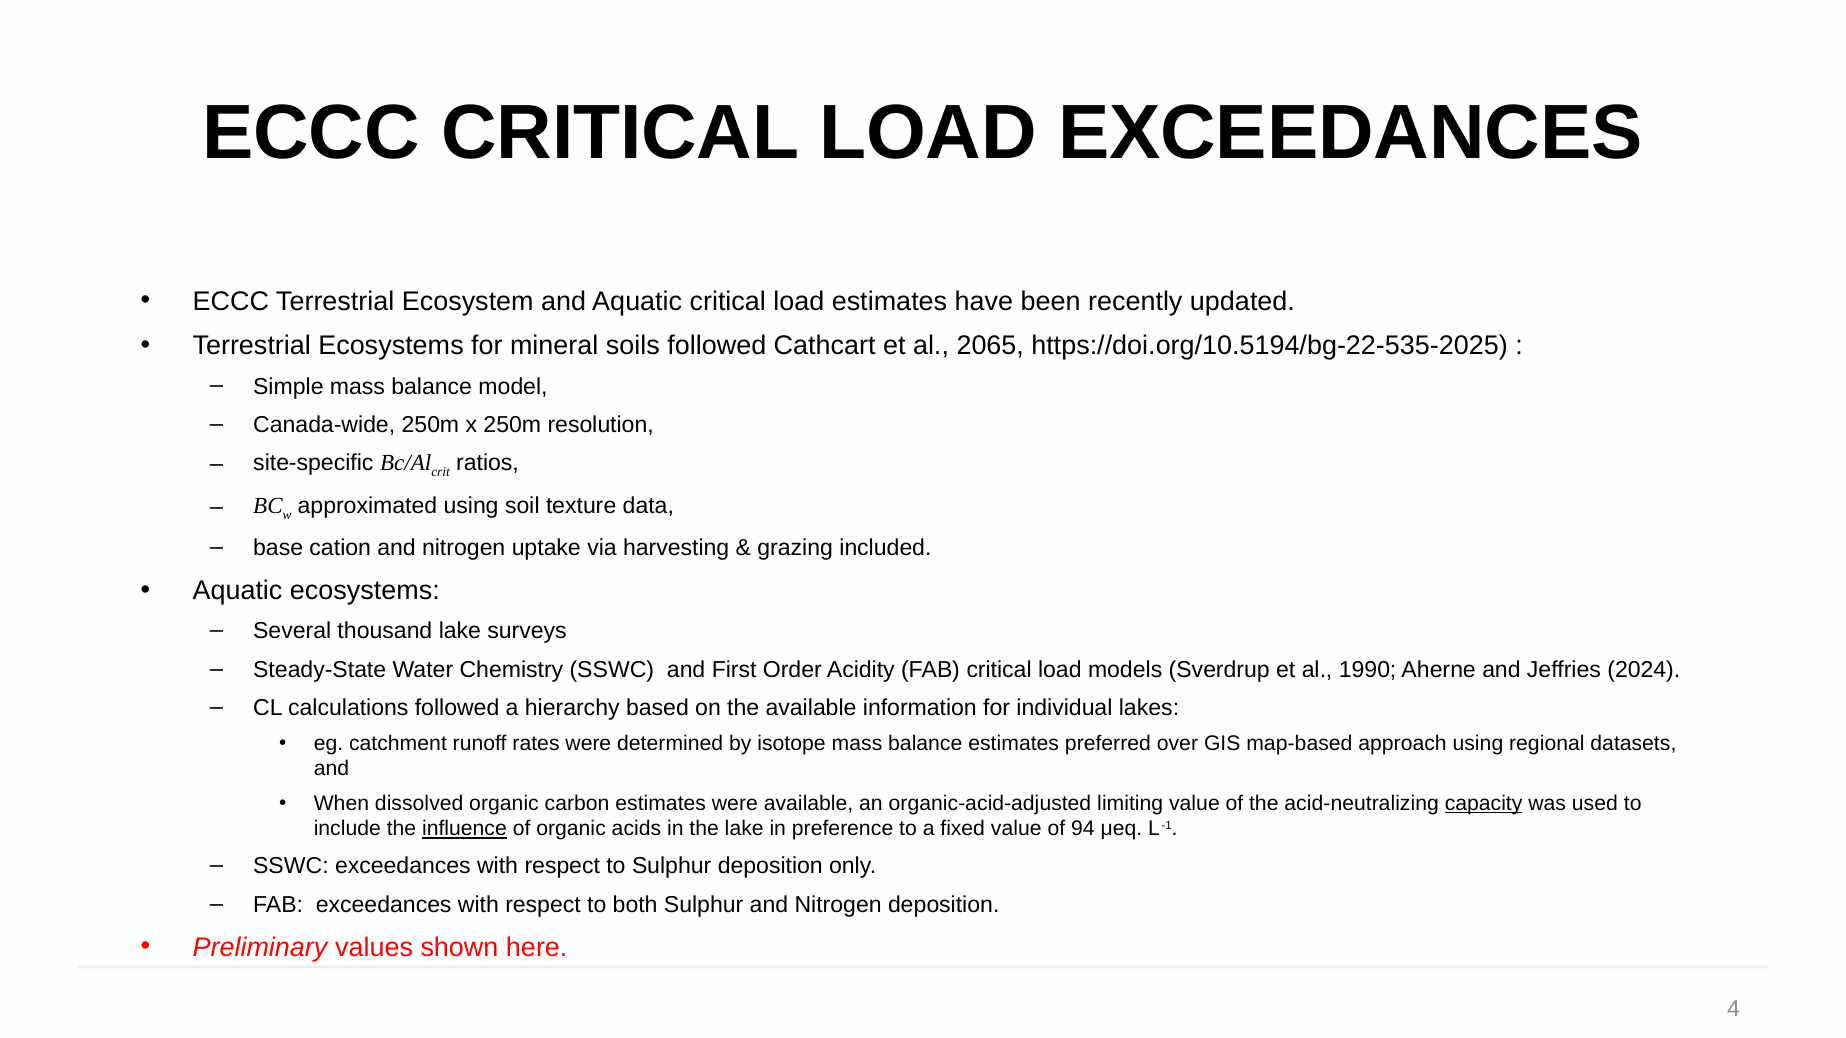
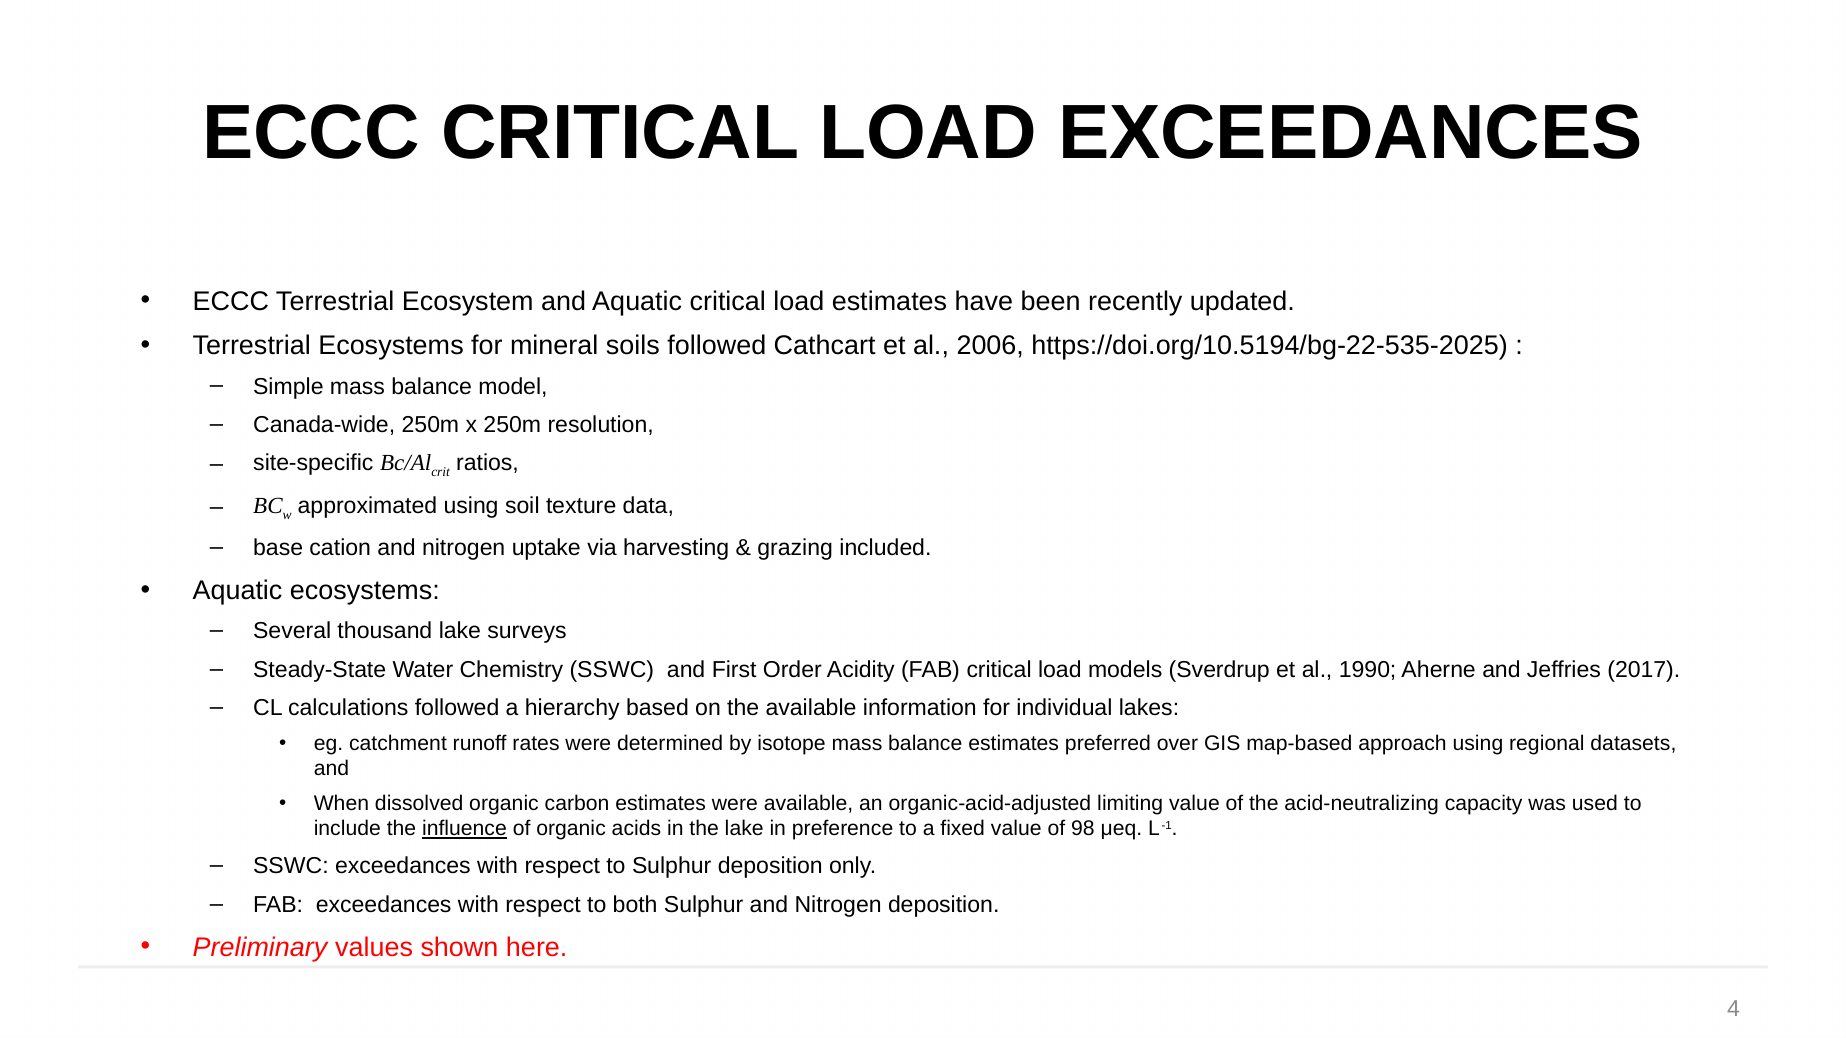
2065: 2065 -> 2006
2024: 2024 -> 2017
capacity underline: present -> none
94: 94 -> 98
